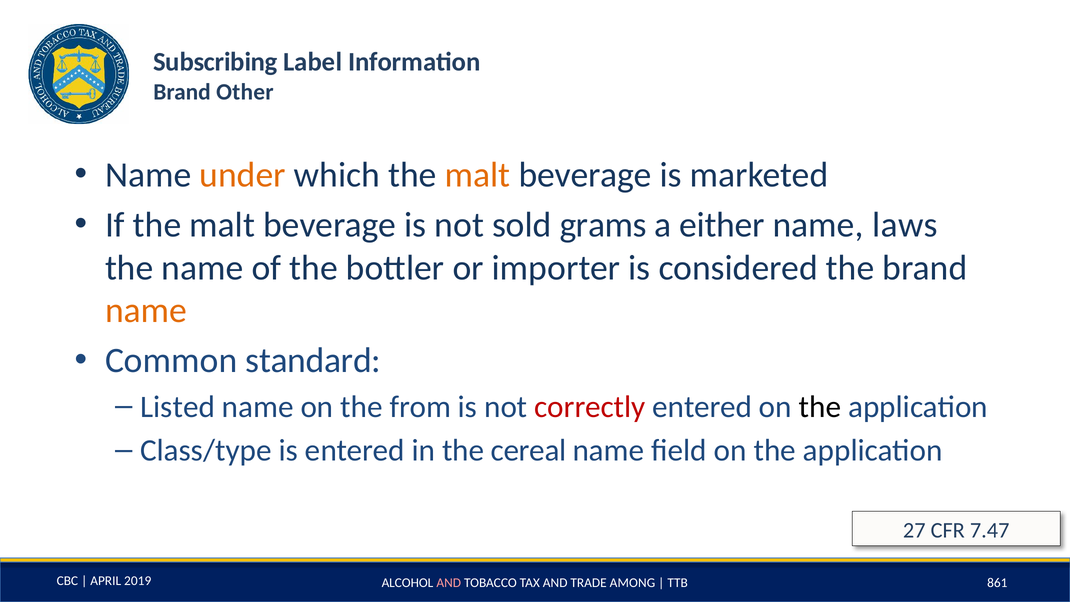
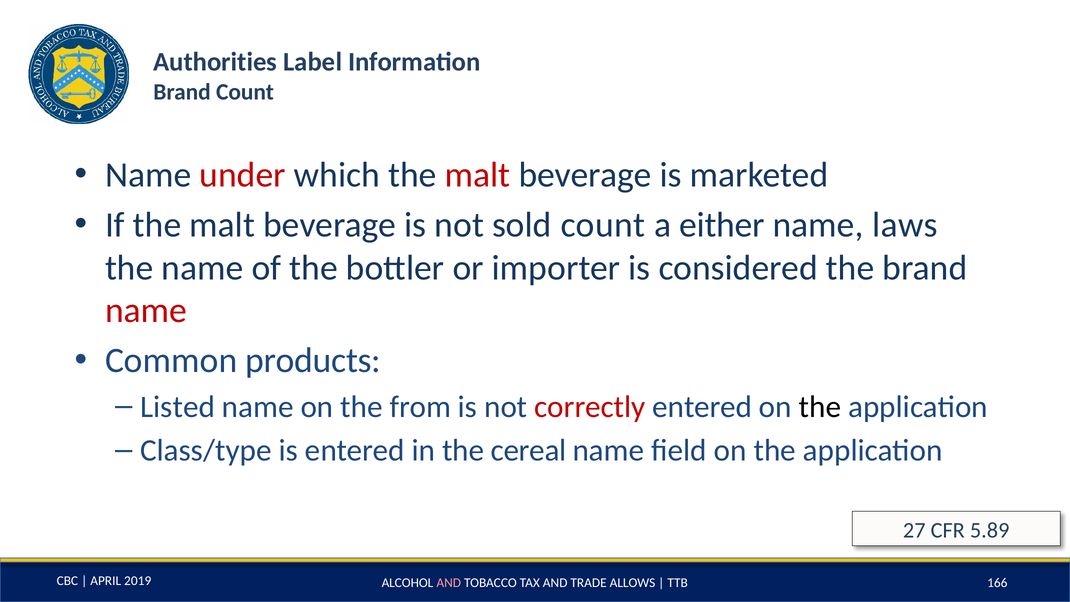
Subscribing: Subscribing -> Authorities
Brand Other: Other -> Count
under colour: orange -> red
malt at (478, 175) colour: orange -> red
sold grams: grams -> count
name at (146, 311) colour: orange -> red
standard: standard -> products
7.47: 7.47 -> 5.89
AMONG: AMONG -> ALLOWS
861: 861 -> 166
